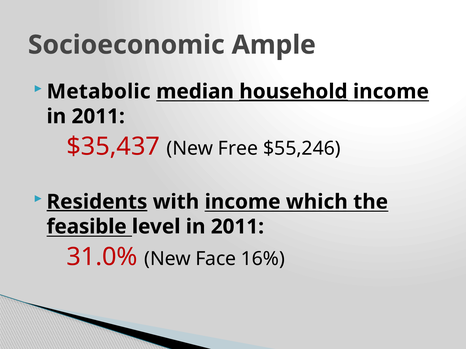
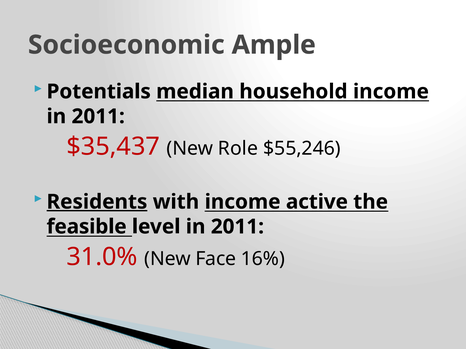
Metabolic: Metabolic -> Potentials
household underline: present -> none
Free: Free -> Role
which: which -> active
